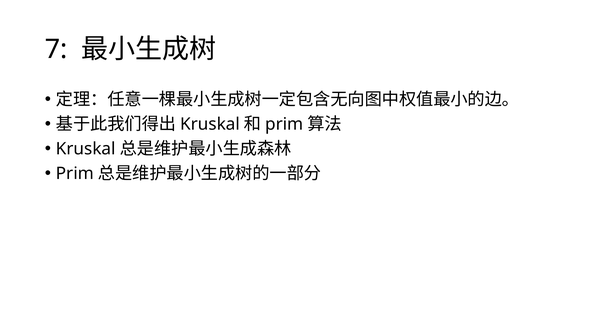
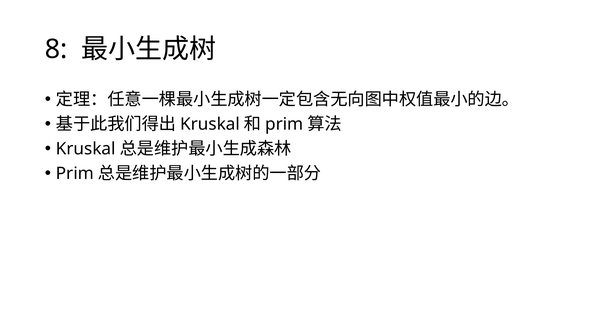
7: 7 -> 8
